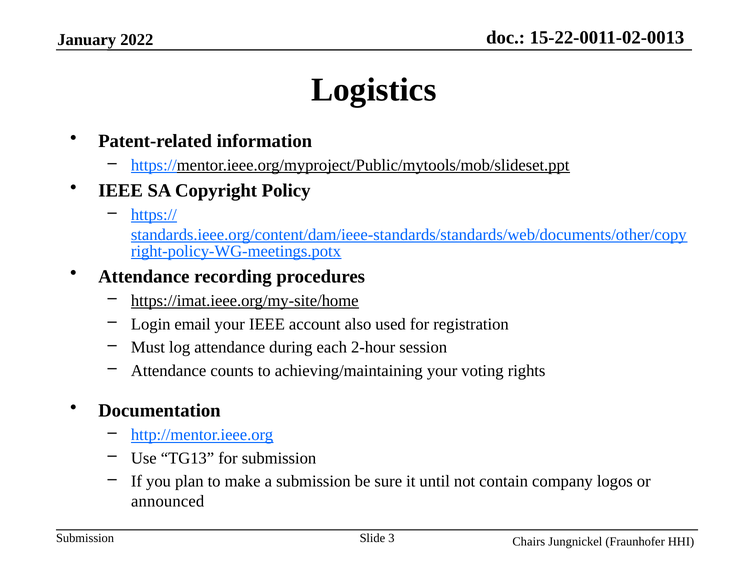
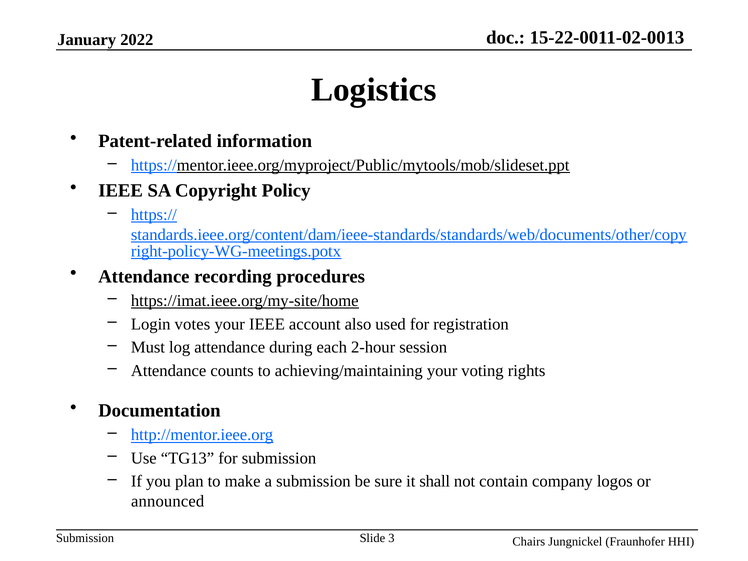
email: email -> votes
until: until -> shall
